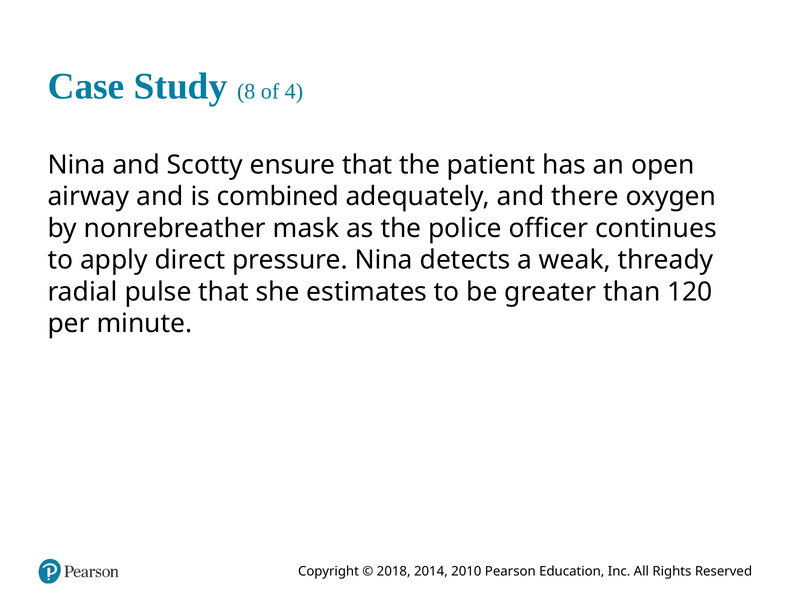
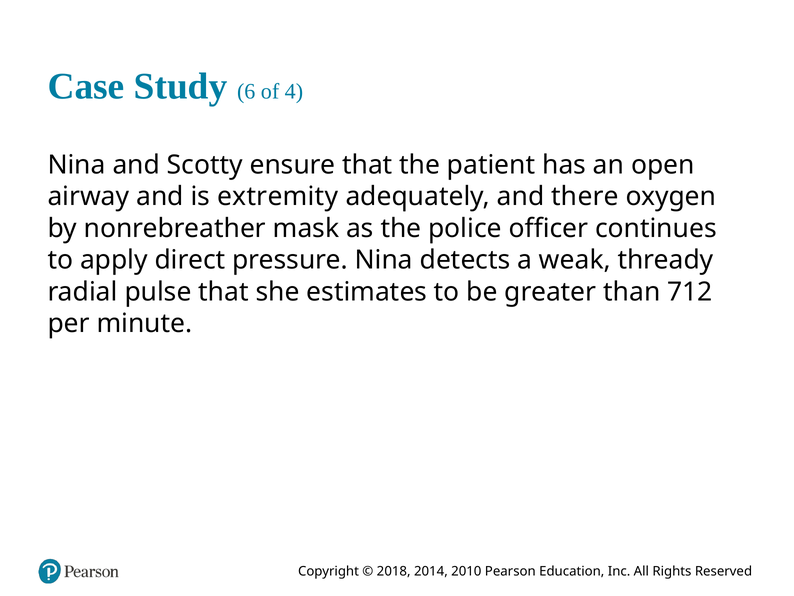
8: 8 -> 6
combined: combined -> extremity
120: 120 -> 712
